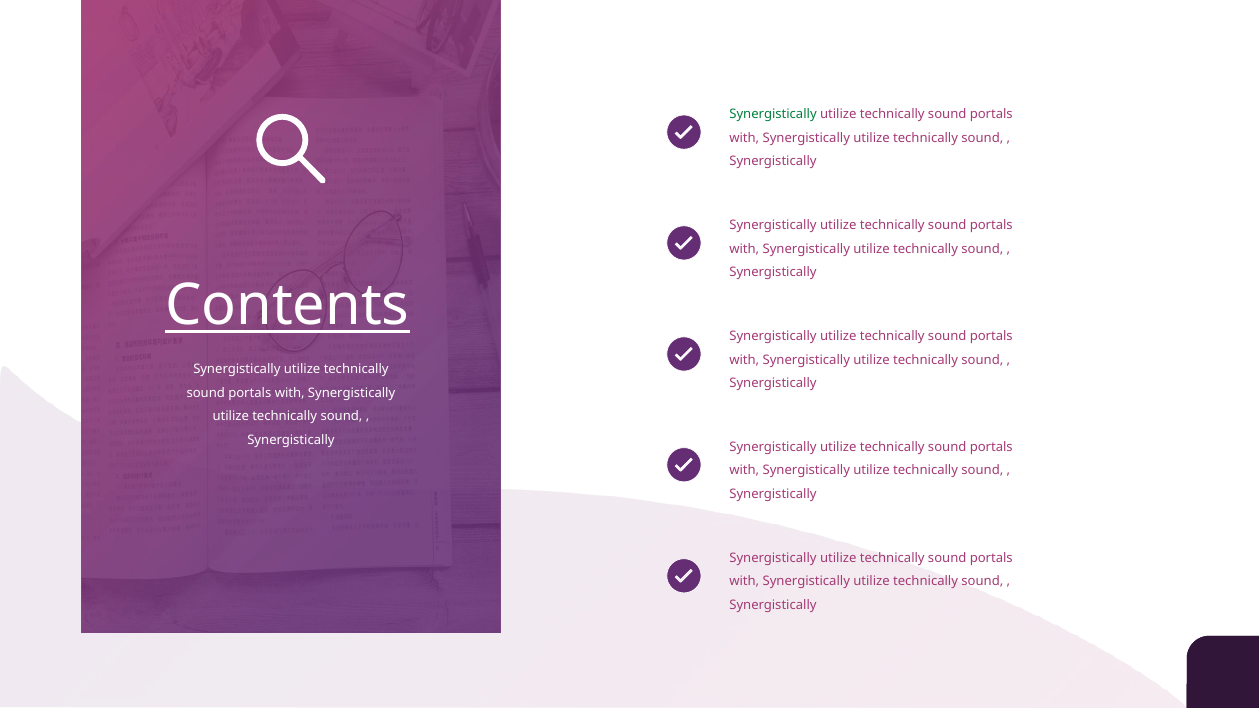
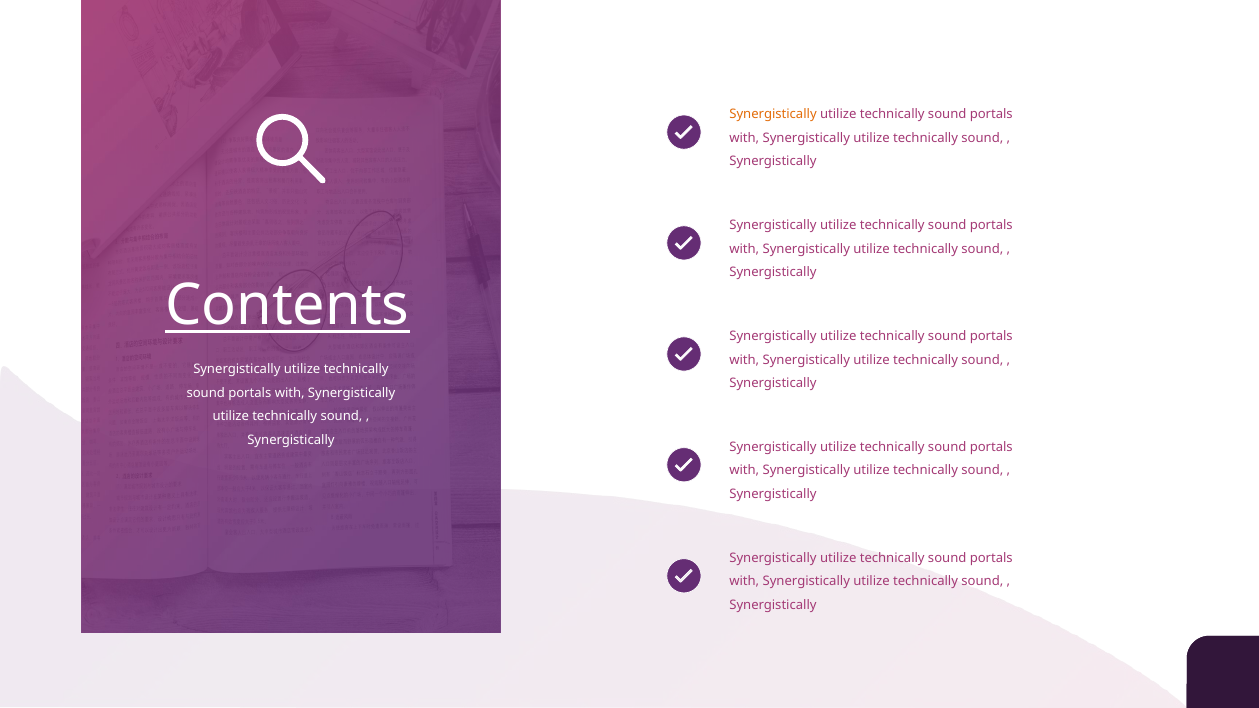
Synergistically at (773, 114) colour: green -> orange
